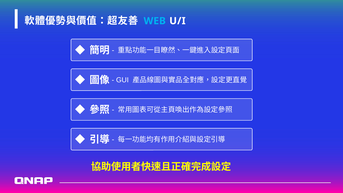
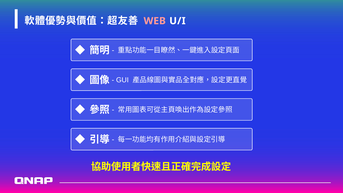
WEB colour: light blue -> pink
